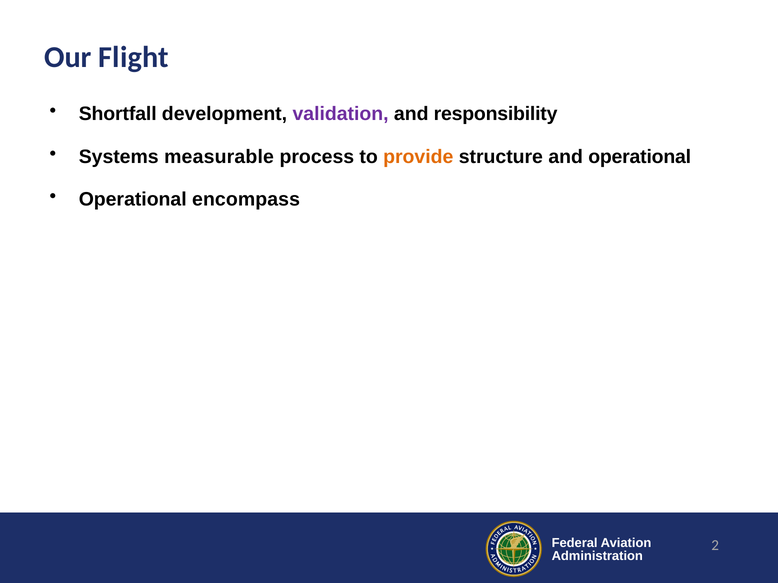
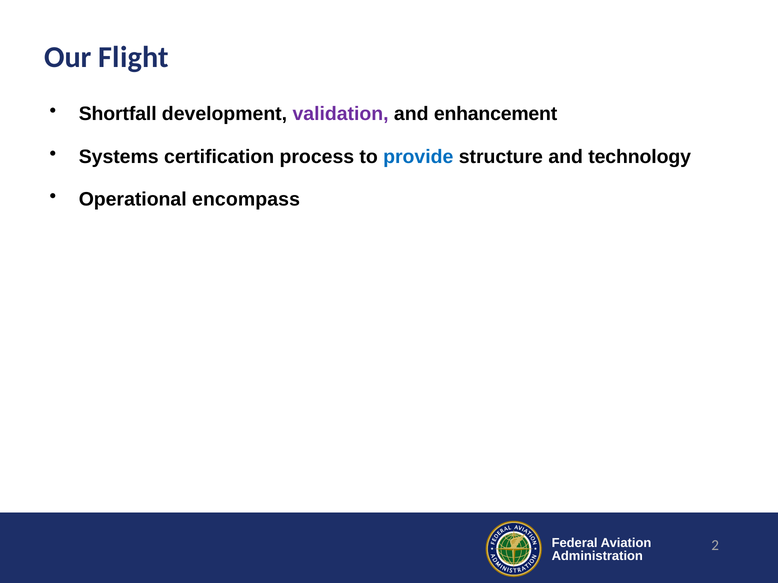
responsibility: responsibility -> enhancement
measurable: measurable -> certification
provide colour: orange -> blue
and operational: operational -> technology
